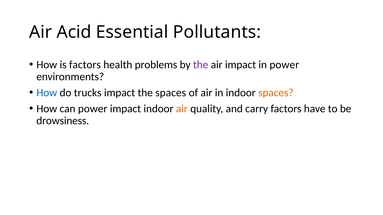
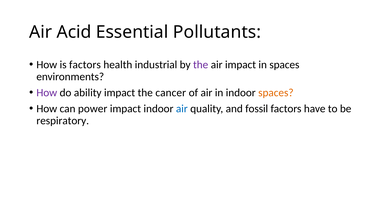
problems: problems -> industrial
in power: power -> spaces
How at (47, 93) colour: blue -> purple
trucks: trucks -> ability
the spaces: spaces -> cancer
air at (182, 109) colour: orange -> blue
carry: carry -> fossil
drowsiness: drowsiness -> respiratory
